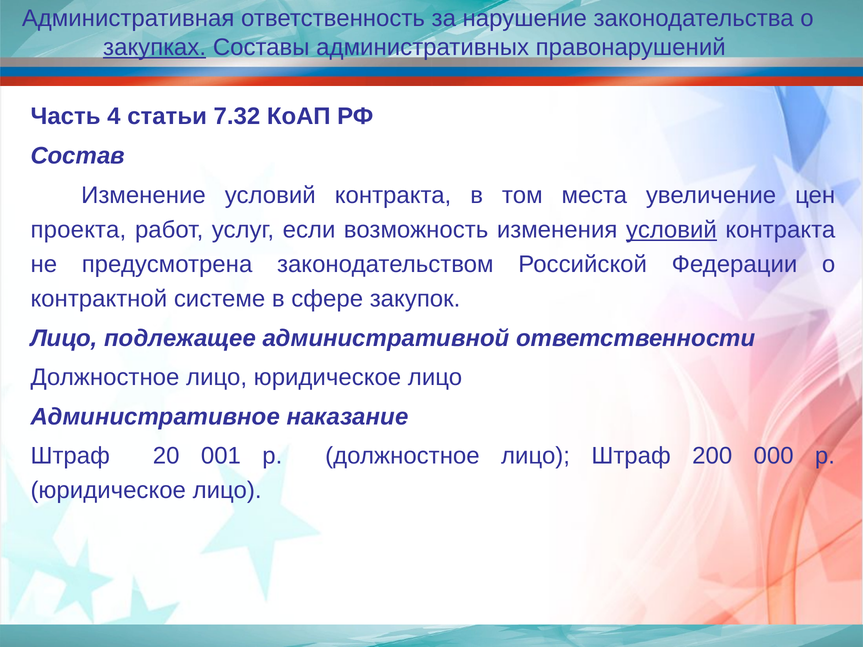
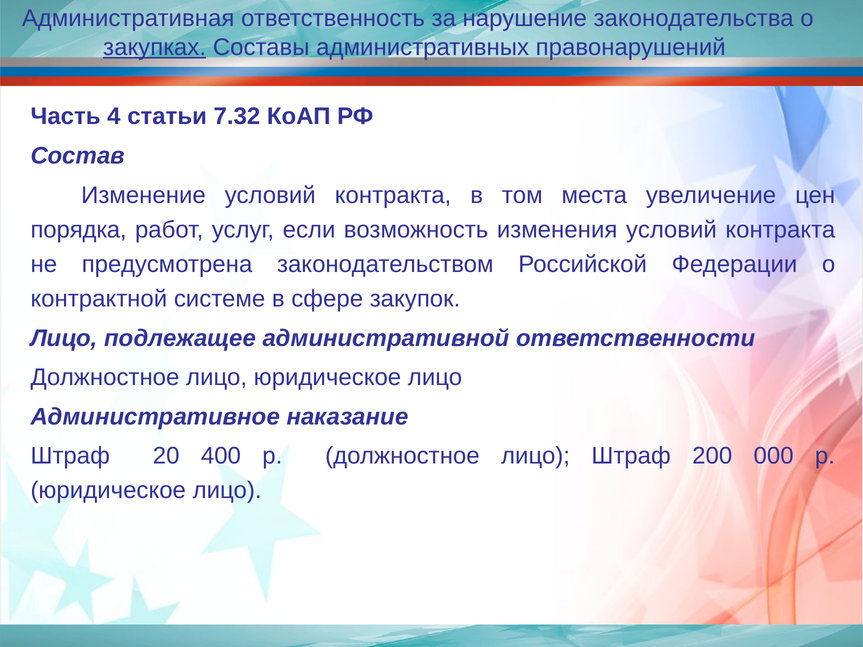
проекта: проекта -> порядка
условий at (671, 230) underline: present -> none
001: 001 -> 400
